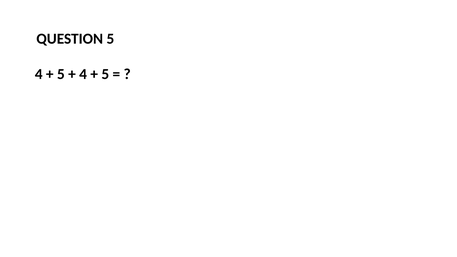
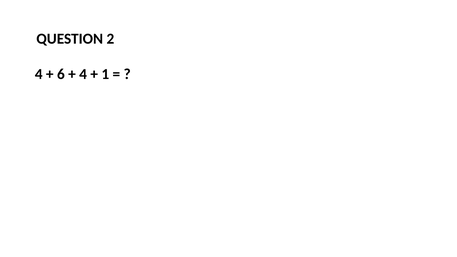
QUESTION 5: 5 -> 2
5 at (61, 74): 5 -> 6
5 at (105, 74): 5 -> 1
